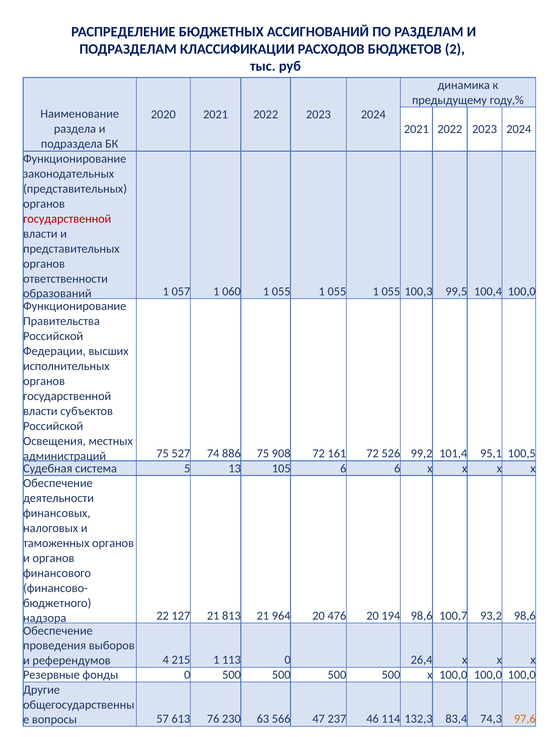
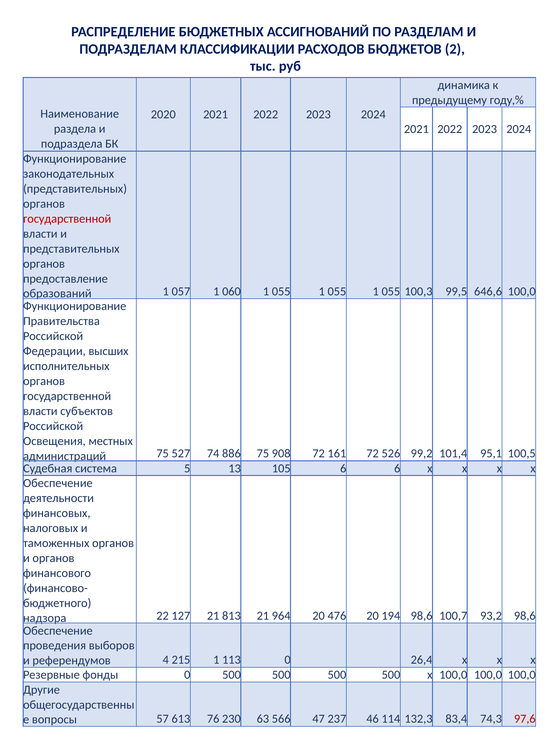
ответственности: ответственности -> предоставление
100,4: 100,4 -> 646,6
97,6 colour: orange -> red
